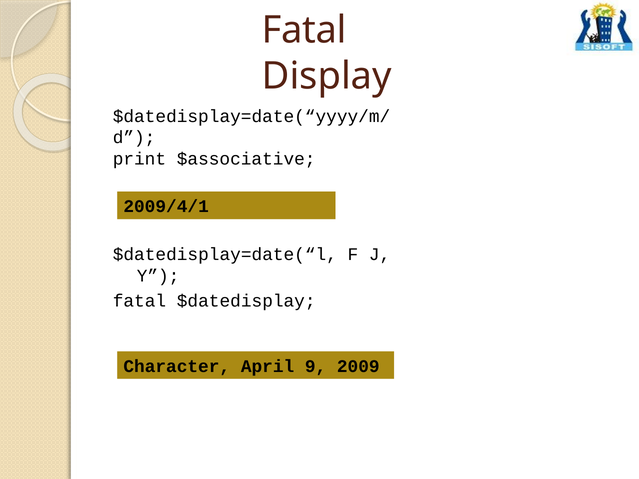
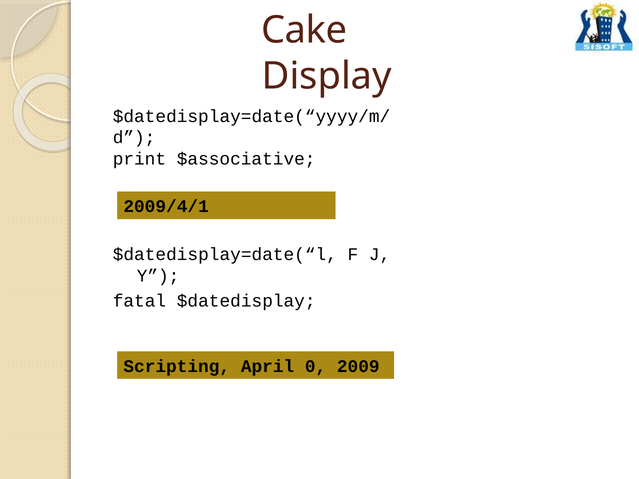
Fatal at (304, 30): Fatal -> Cake
Character: Character -> Scripting
9: 9 -> 0
